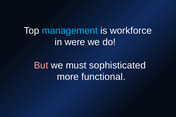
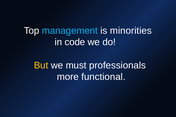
workforce: workforce -> minorities
were: were -> code
But colour: pink -> yellow
sophisticated: sophisticated -> professionals
